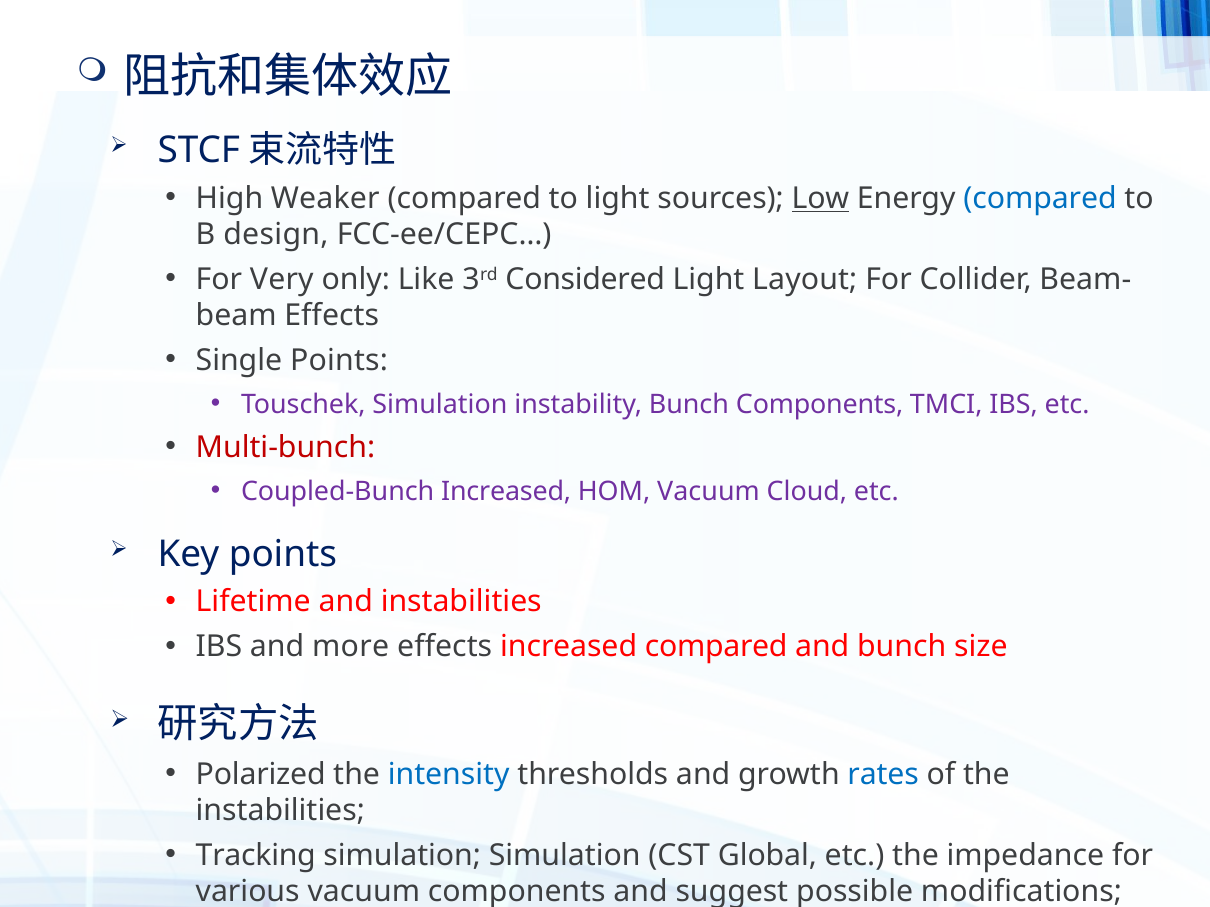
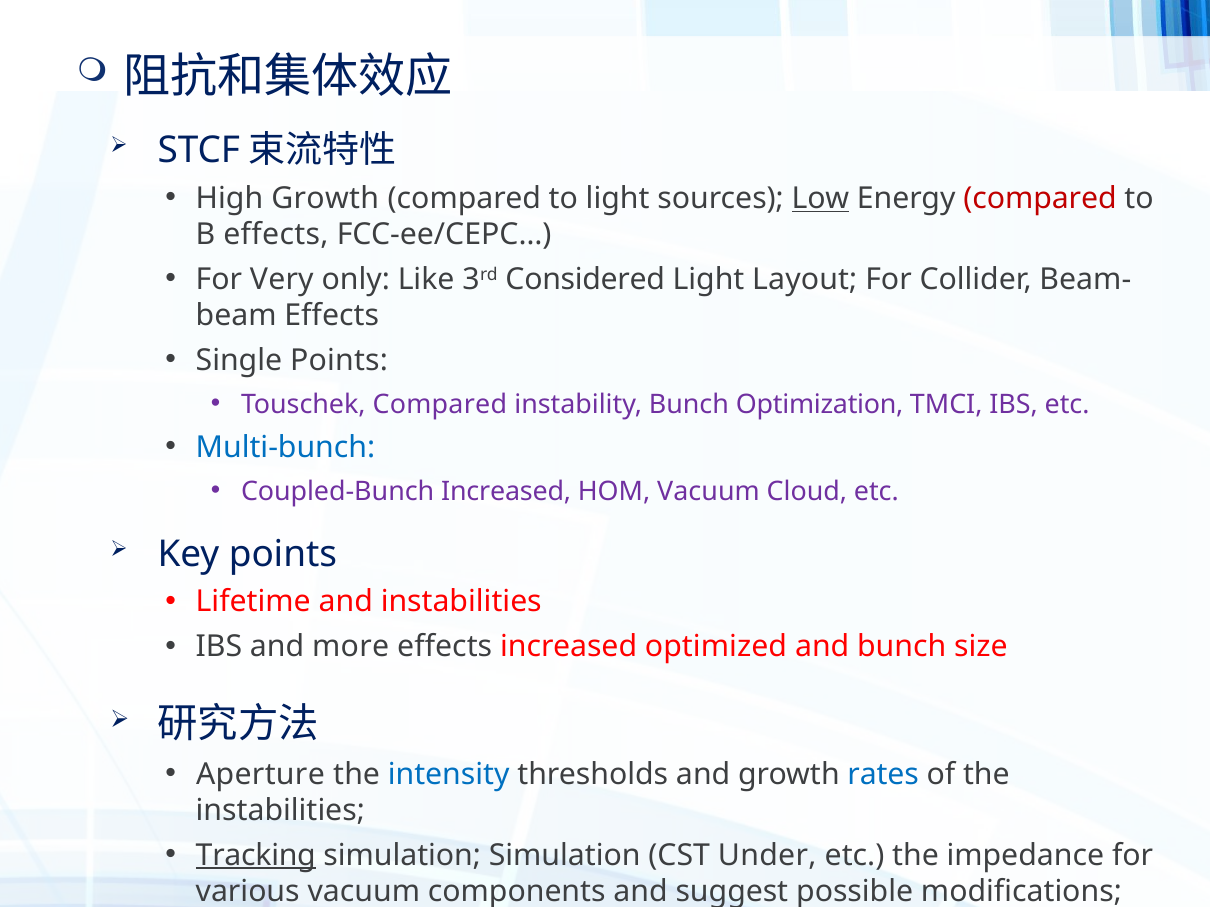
High Weaker: Weaker -> Growth
compared at (1040, 199) colour: blue -> red
B design: design -> effects
Touschek Simulation: Simulation -> Compared
Bunch Components: Components -> Optimization
Multi-bunch colour: red -> blue
increased compared: compared -> optimized
Polarized: Polarized -> Aperture
Tracking underline: none -> present
Global: Global -> Under
